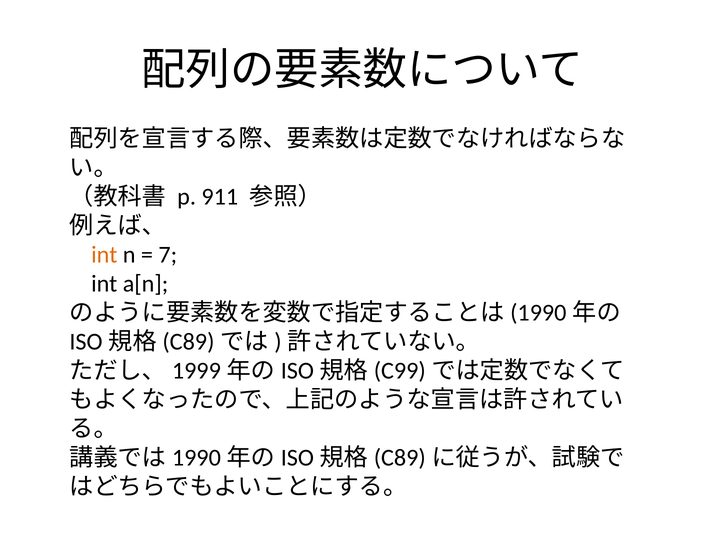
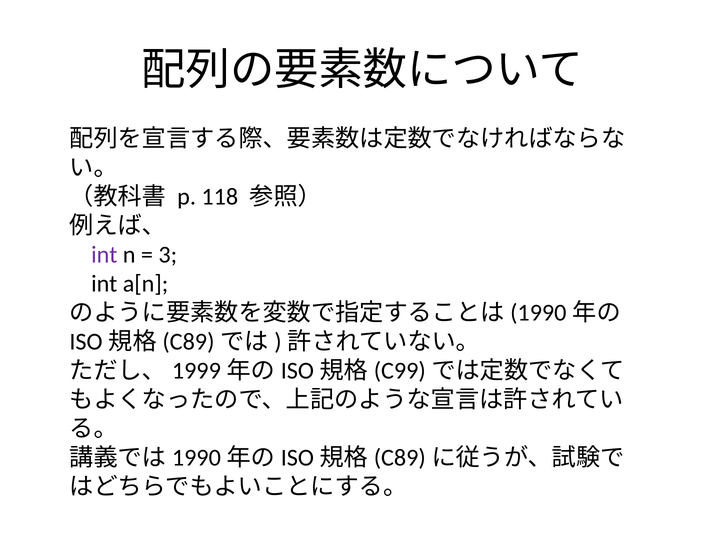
911: 911 -> 118
int at (104, 255) colour: orange -> purple
7: 7 -> 3
